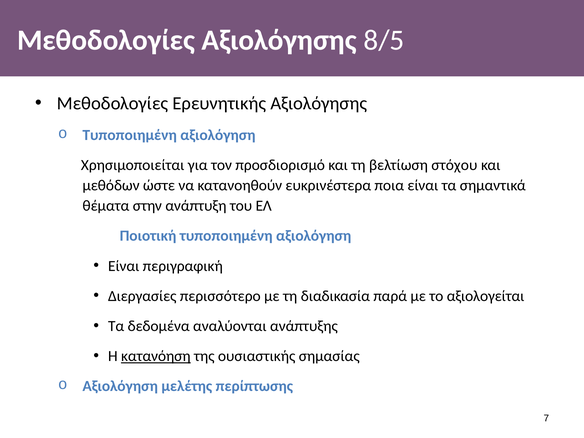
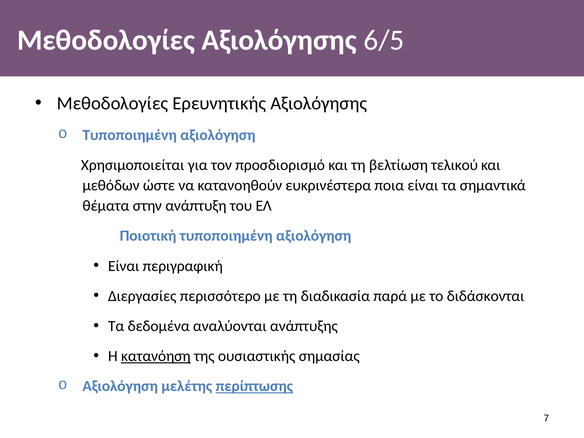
8/5: 8/5 -> 6/5
στόχου: στόχου -> τελικού
αξιολογείται: αξιολογείται -> διδάσκονται
περίπτωσης underline: none -> present
